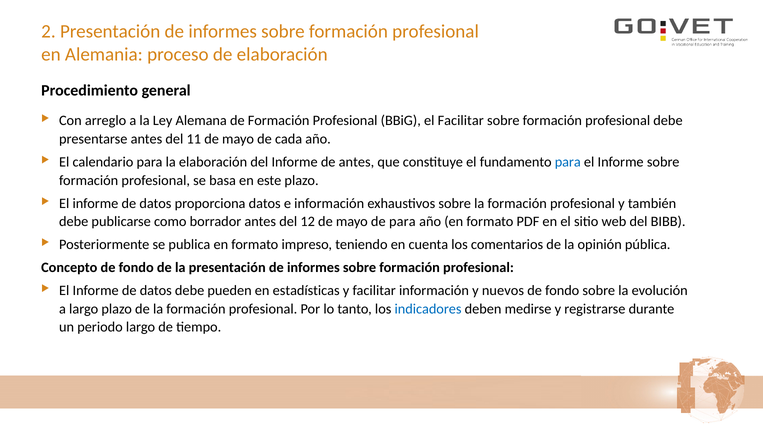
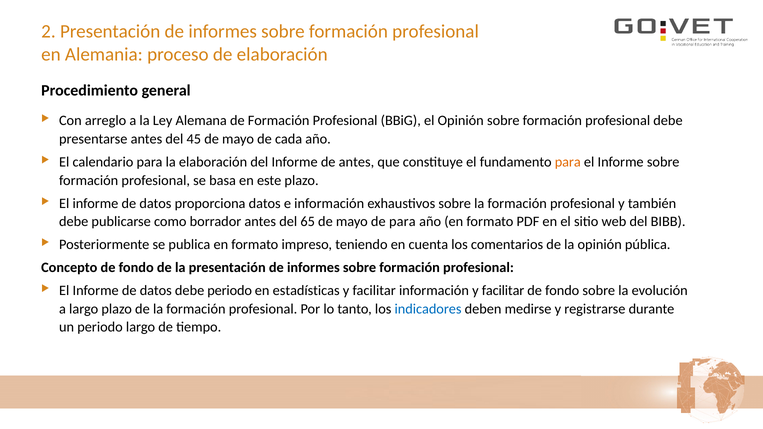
el Facilitar: Facilitar -> Opinión
11: 11 -> 45
para at (568, 162) colour: blue -> orange
12: 12 -> 65
debe pueden: pueden -> periodo
información y nuevos: nuevos -> facilitar
